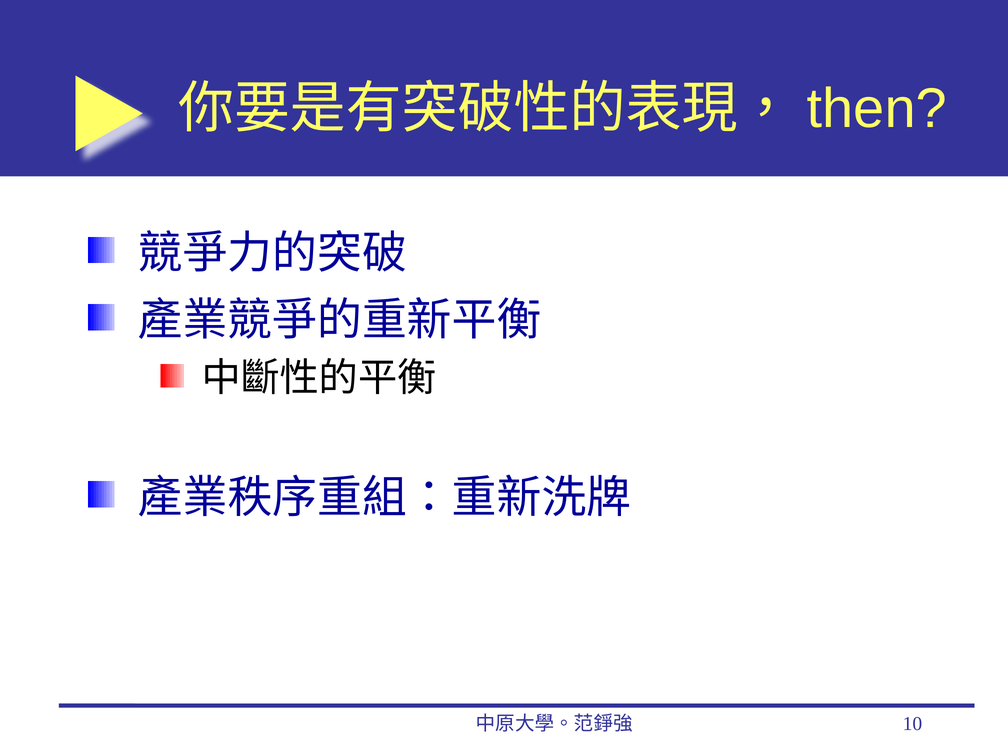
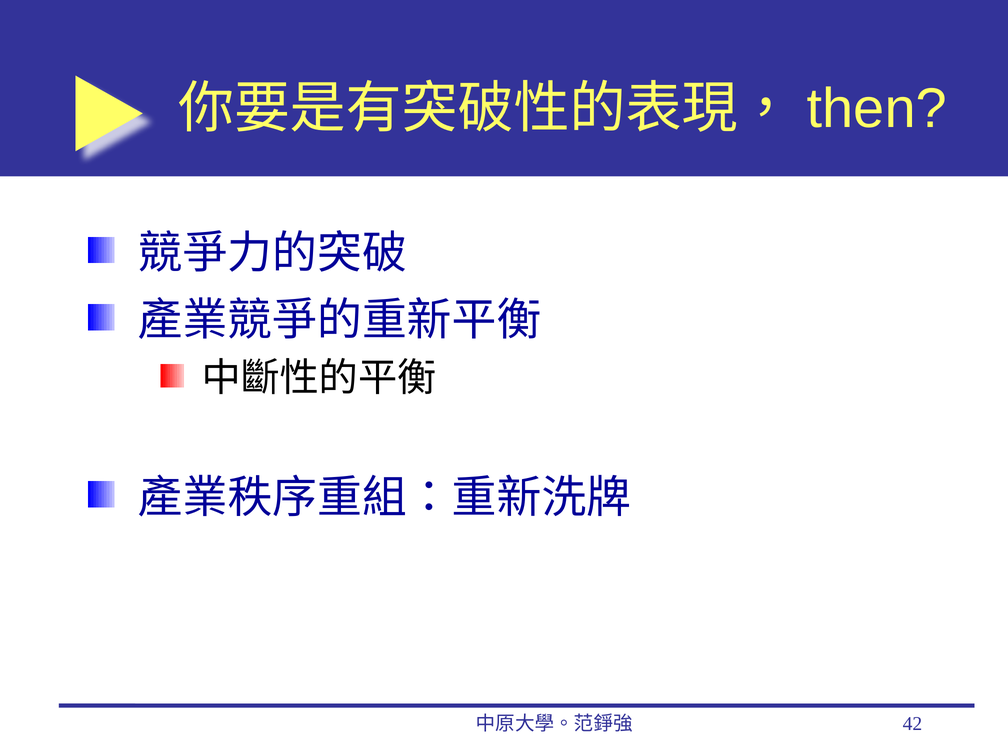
10: 10 -> 42
